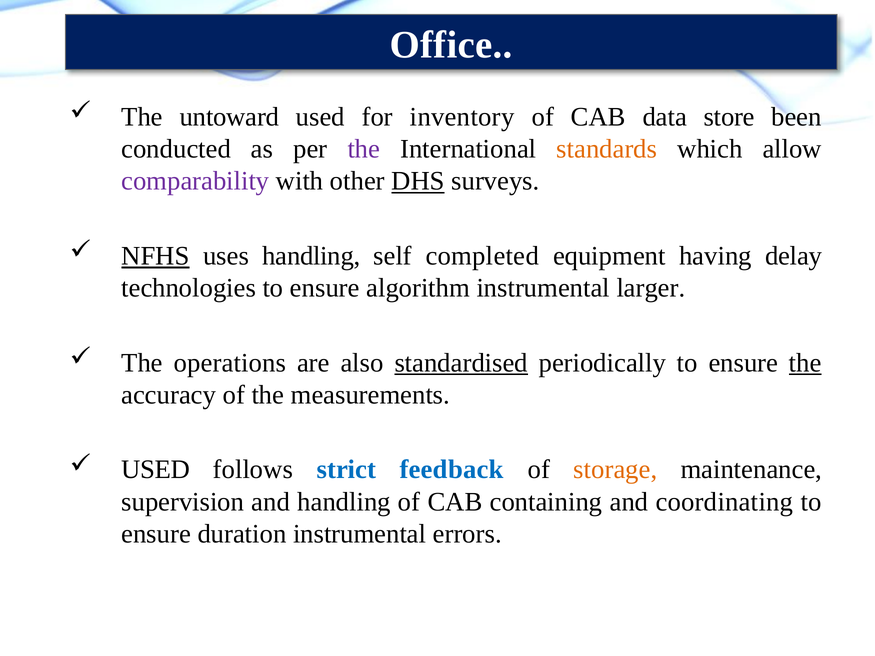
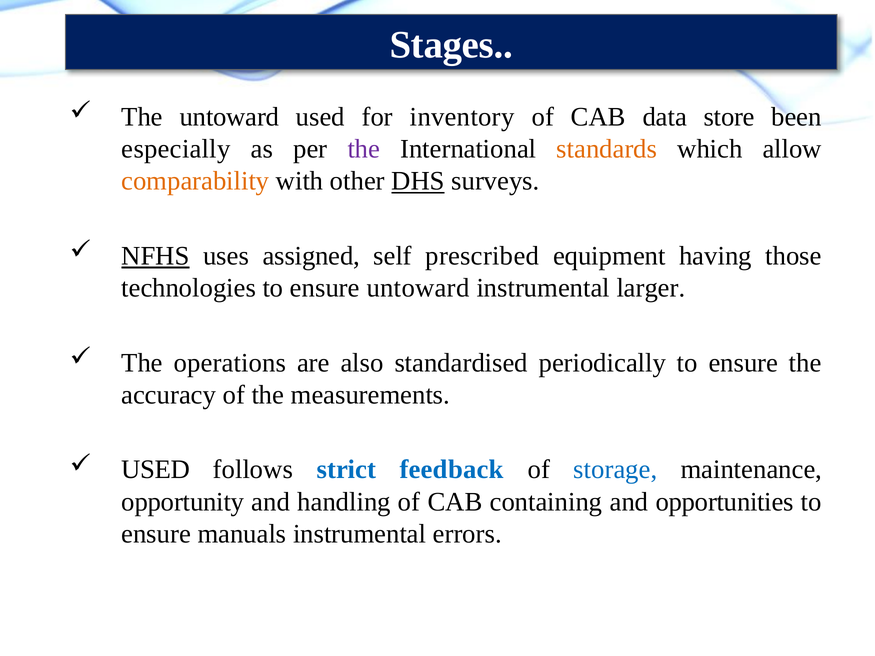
Office: Office -> Stages
conducted: conducted -> especially
comparability colour: purple -> orange
uses handling: handling -> assigned
completed: completed -> prescribed
delay: delay -> those
ensure algorithm: algorithm -> untoward
standardised underline: present -> none
the at (805, 363) underline: present -> none
storage colour: orange -> blue
supervision: supervision -> opportunity
coordinating: coordinating -> opportunities
duration: duration -> manuals
